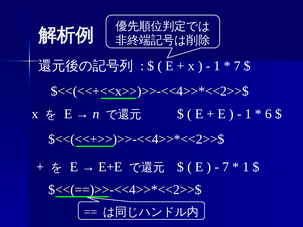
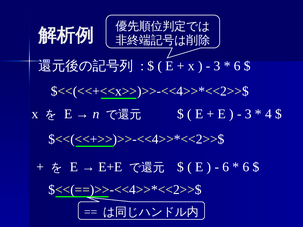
1 at (217, 66): 1 -> 3
7 at (237, 66): 7 -> 6
1 at (248, 114): 1 -> 3
6: 6 -> 4
7 at (226, 167): 7 -> 6
1 at (246, 167): 1 -> 6
